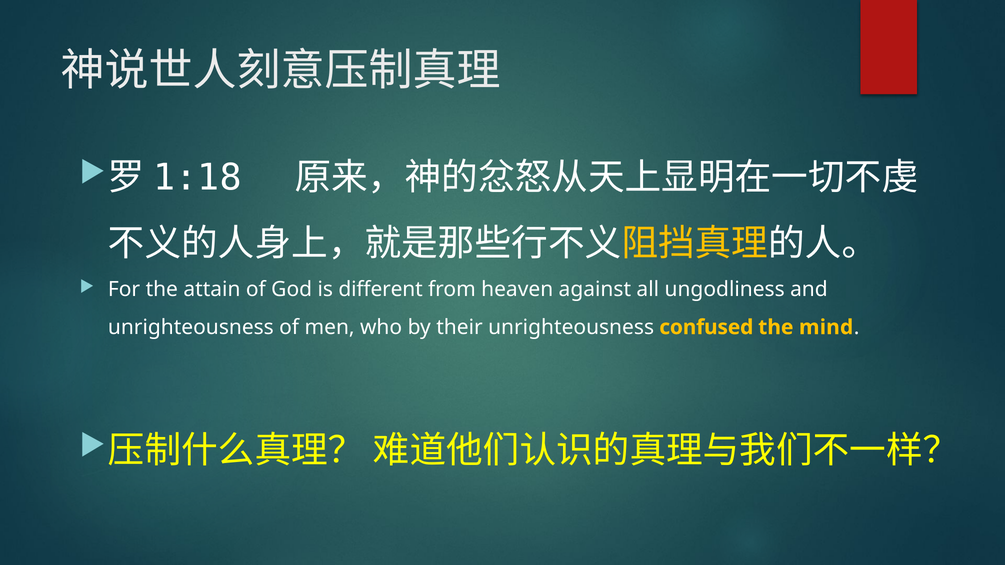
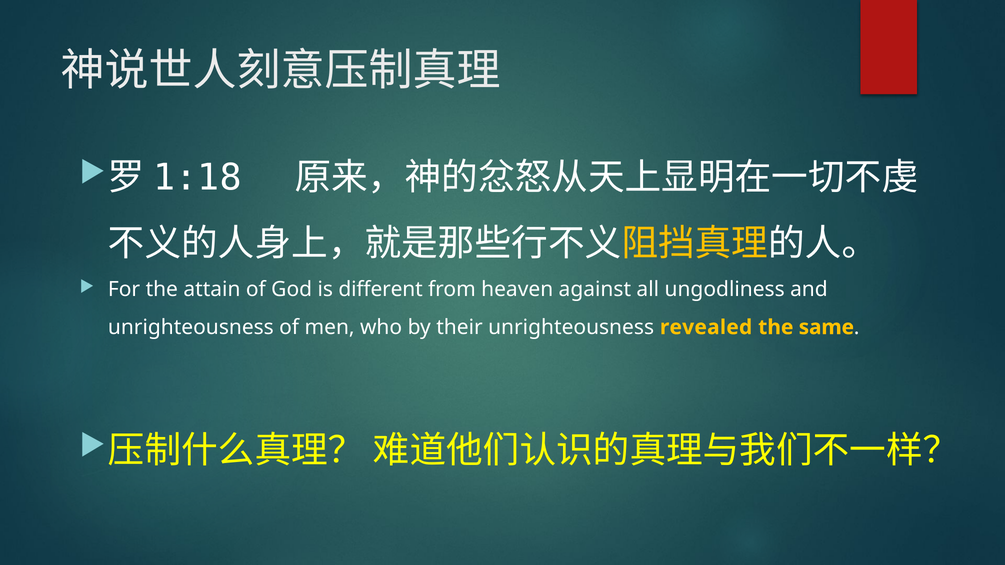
confused: confused -> revealed
mind: mind -> same
